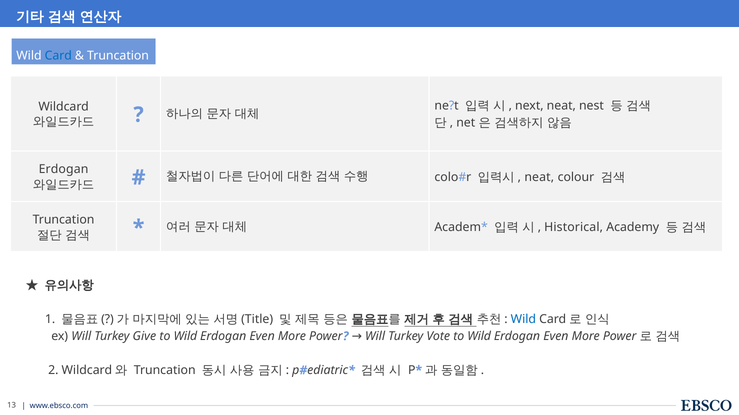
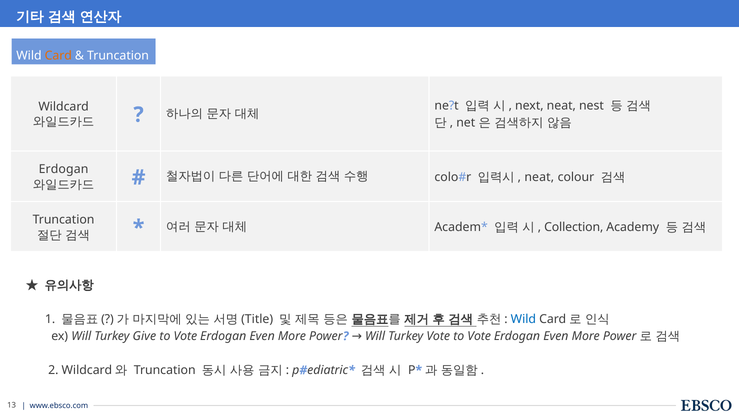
Card colour: blue -> orange
Historical: Historical -> Collection
Wild at (185, 337): Wild -> Vote
Vote to Wild: Wild -> Vote
